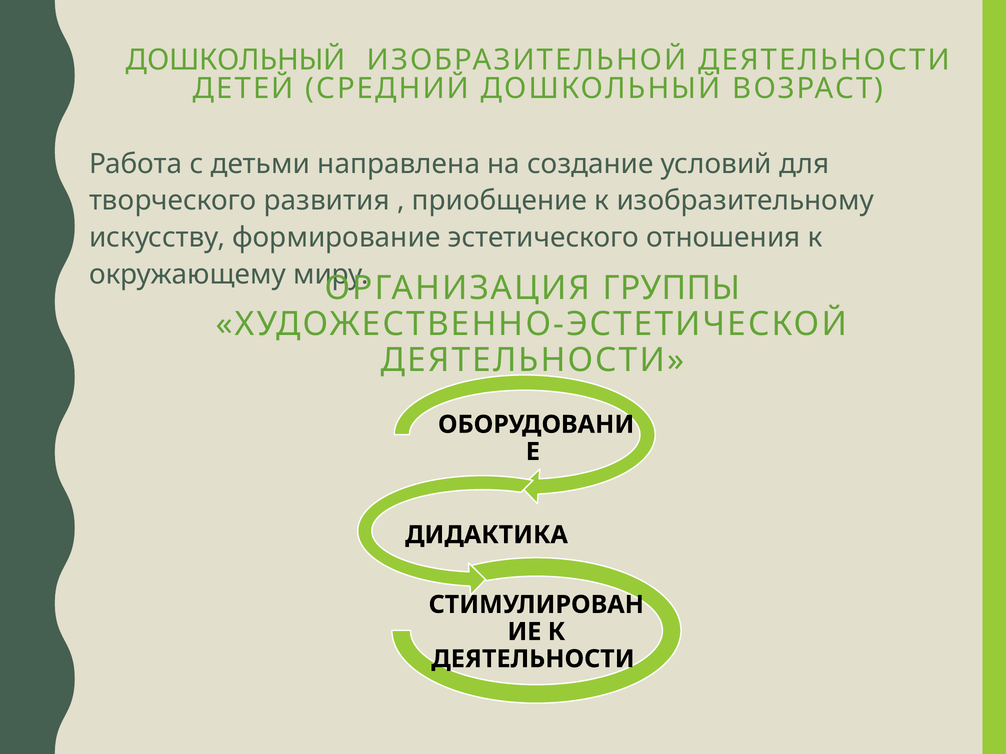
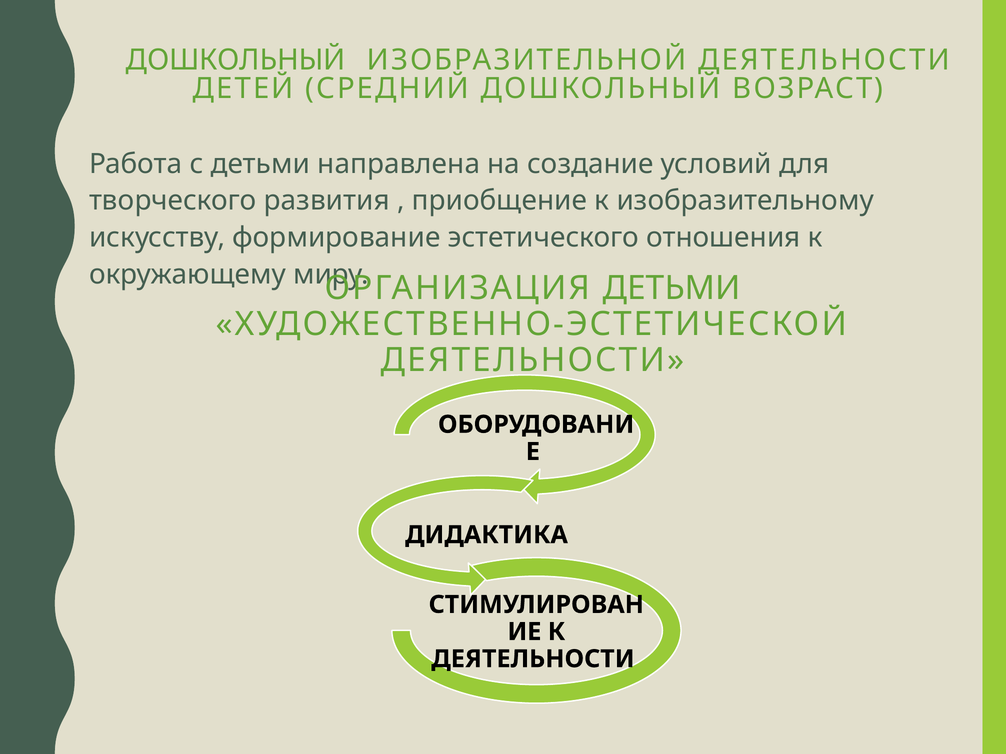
ОРГАНИЗАЦИЯ ГРУППЫ: ГРУППЫ -> ДЕТЬМИ
